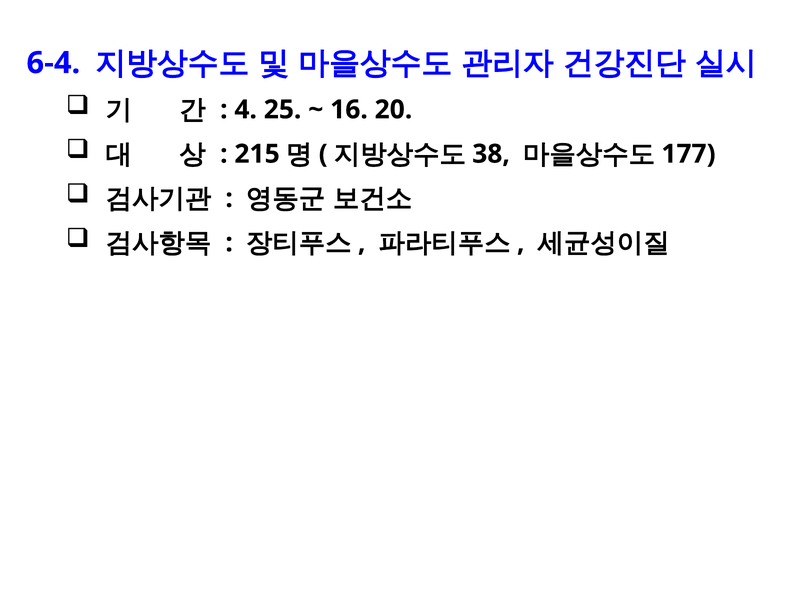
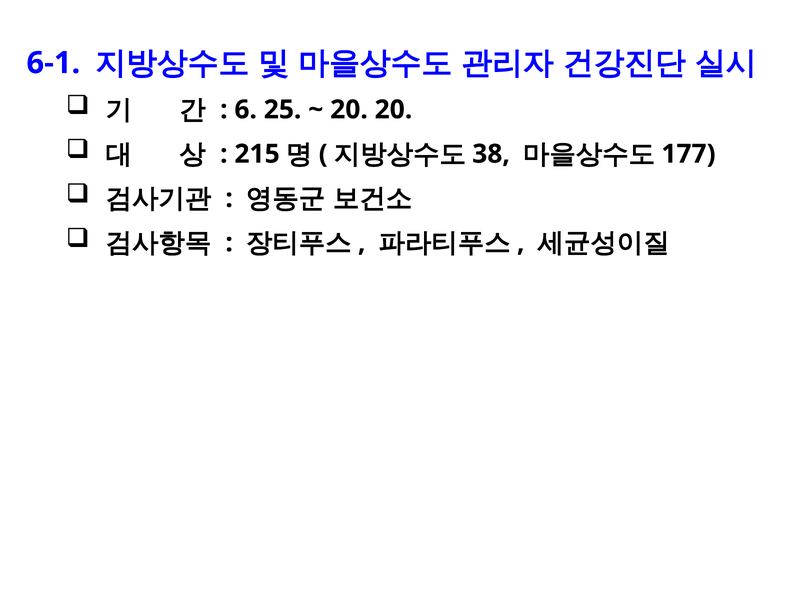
6-4: 6-4 -> 6-1
4: 4 -> 6
16 at (349, 110): 16 -> 20
